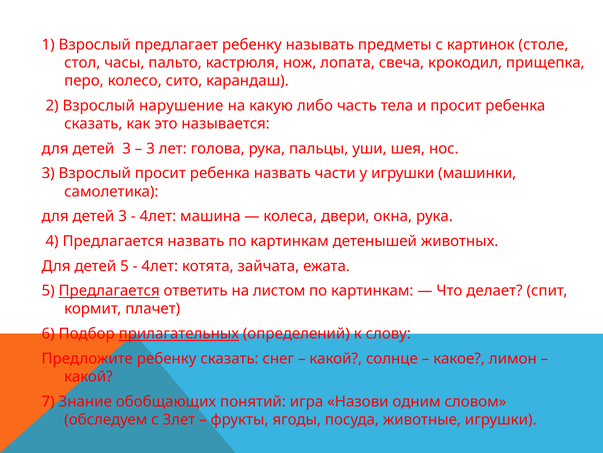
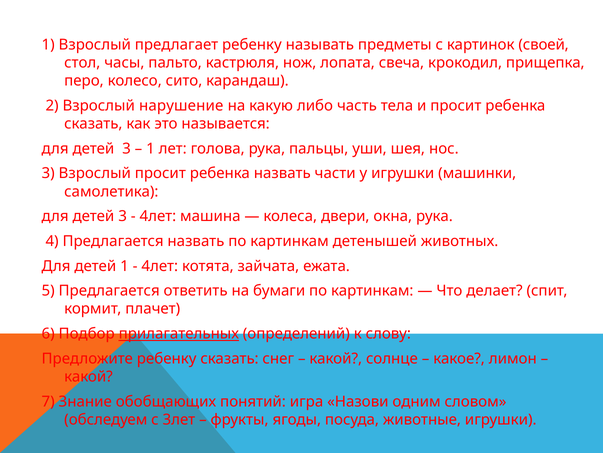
столе: столе -> своей
3 at (150, 148): 3 -> 1
детей 5: 5 -> 1
Предлагается at (109, 290) underline: present -> none
листом: листом -> бумаги
